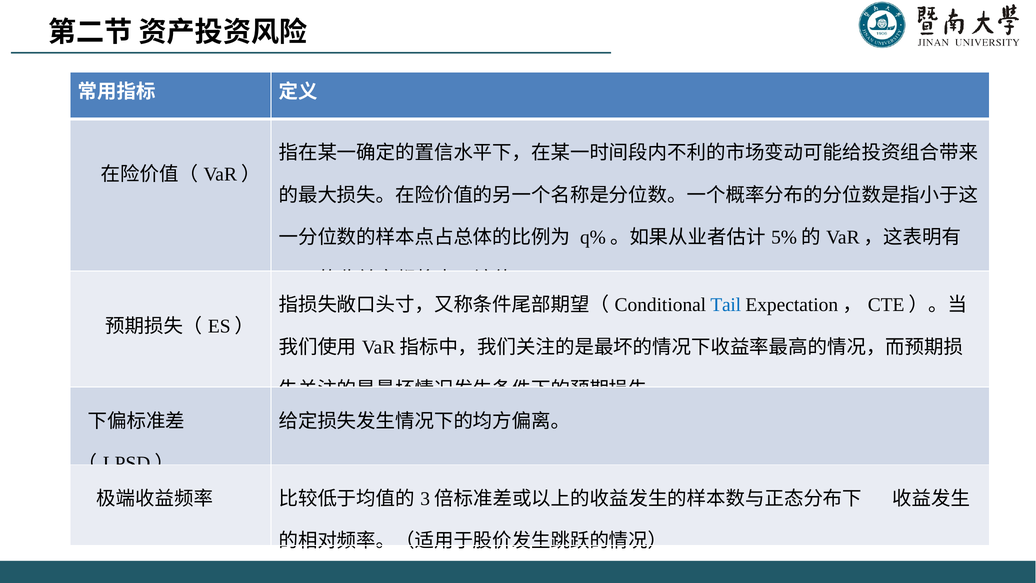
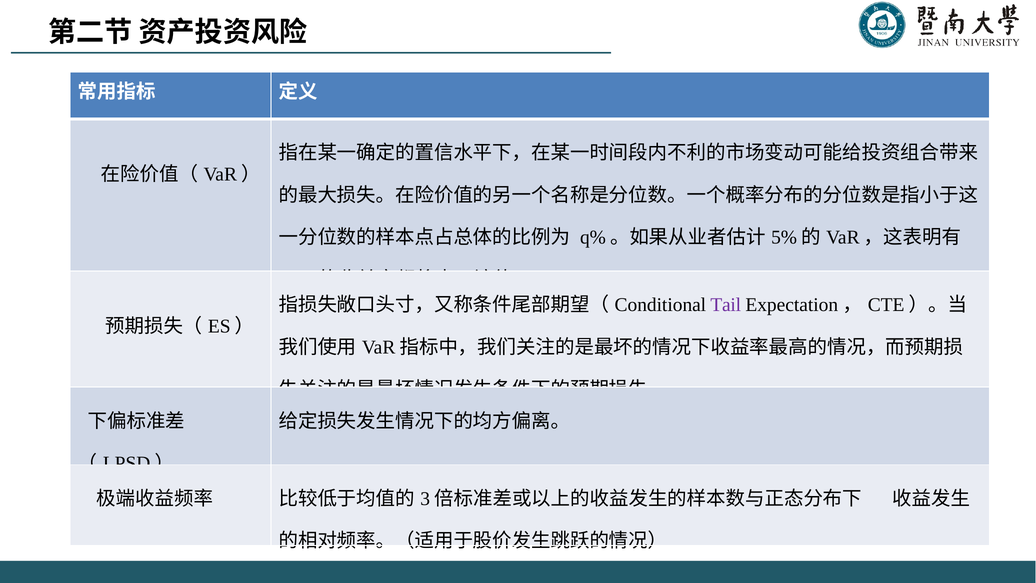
Tail colour: blue -> purple
